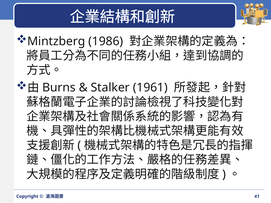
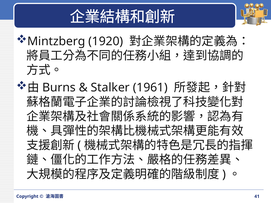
1986: 1986 -> 1920
